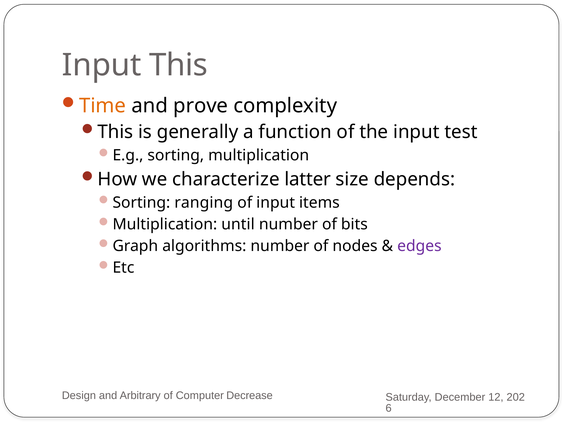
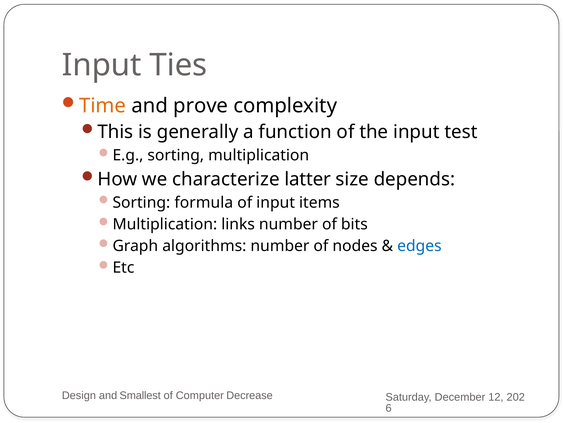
Input This: This -> Ties
ranging: ranging -> formula
until: until -> links
edges colour: purple -> blue
Arbitrary: Arbitrary -> Smallest
